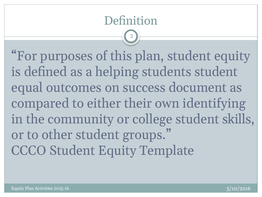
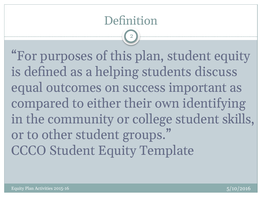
students student: student -> discuss
document: document -> important
